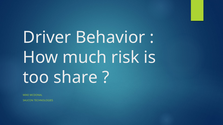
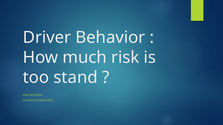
share: share -> stand
